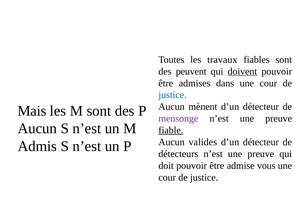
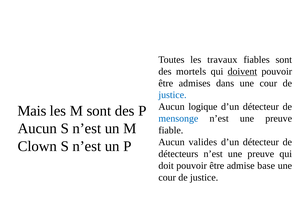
peuvent: peuvent -> mortels
mènent: mènent -> logique
mensonge colour: purple -> blue
fiable underline: present -> none
Admis: Admis -> Clown
vous: vous -> base
